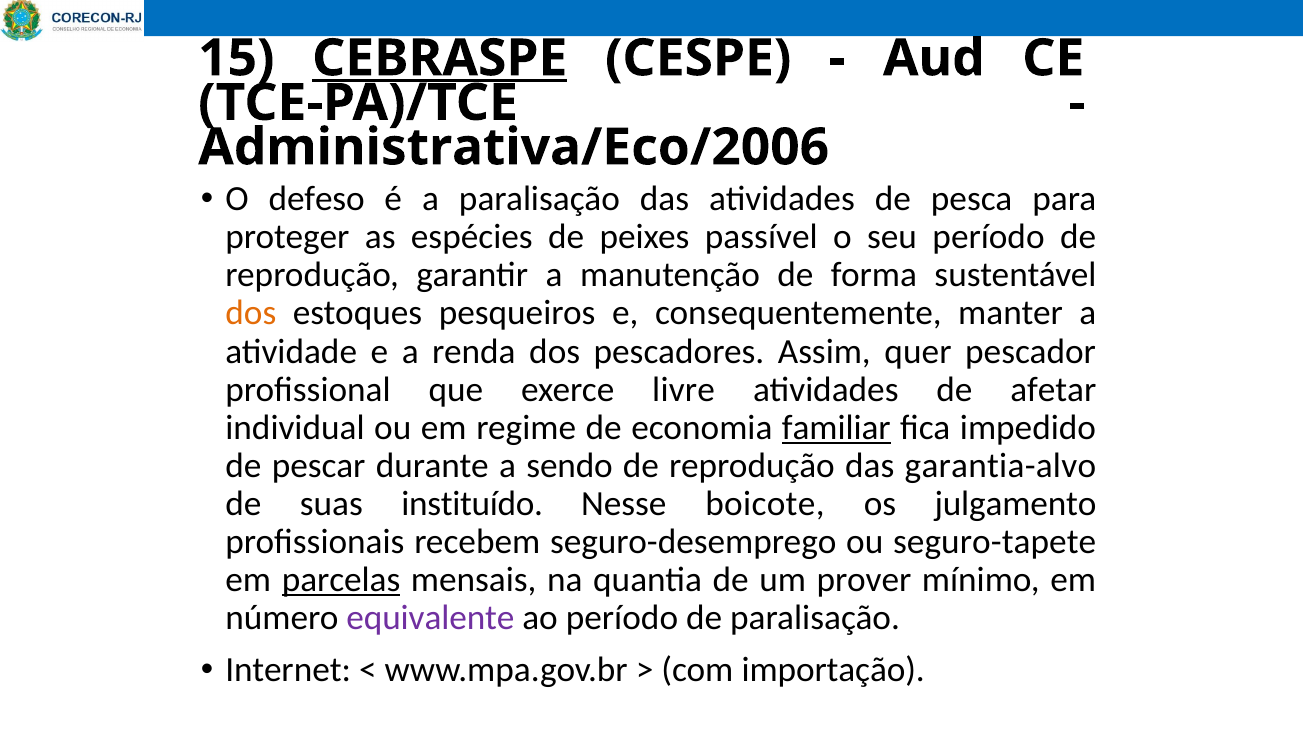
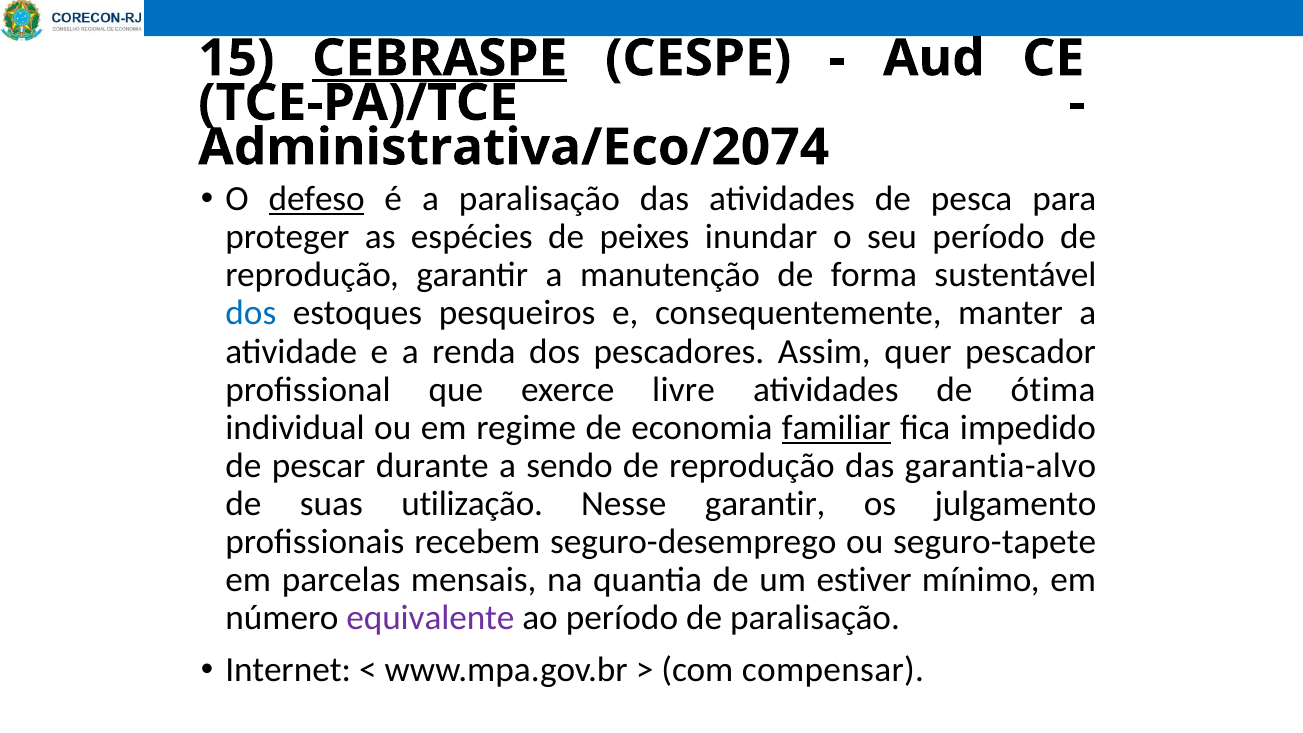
Administrativa/Eco/2006: Administrativa/Eco/2006 -> Administrativa/Eco/2074
defeso underline: none -> present
passível: passível -> inundar
dos at (251, 313) colour: orange -> blue
afetar: afetar -> ótima
instituído: instituído -> utilização
Nesse boicote: boicote -> garantir
parcelas underline: present -> none
prover: prover -> estiver
importação: importação -> compensar
